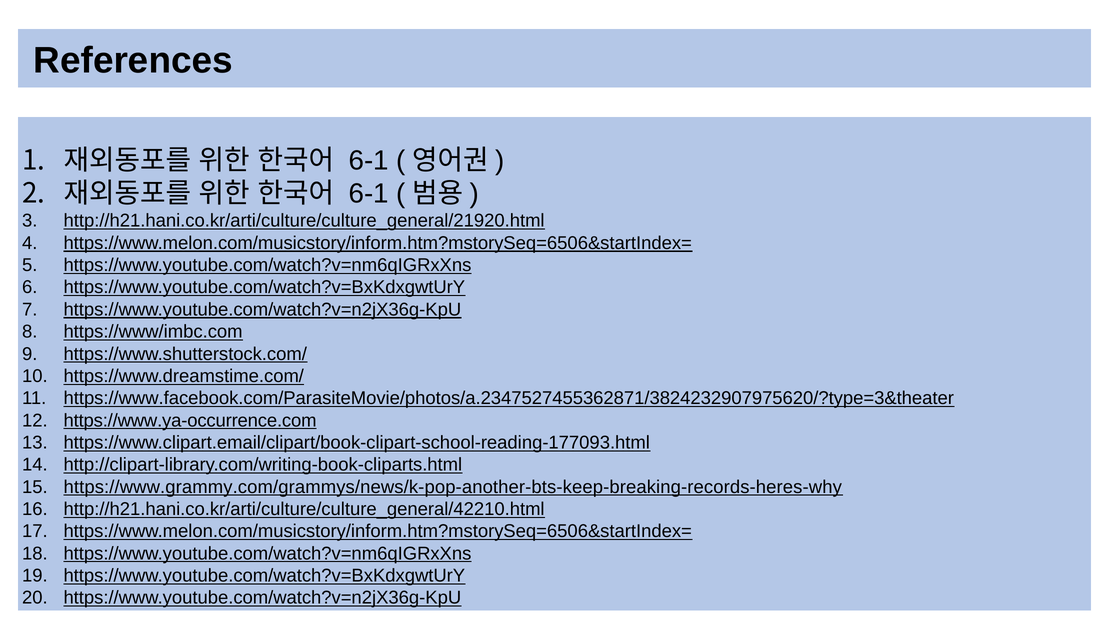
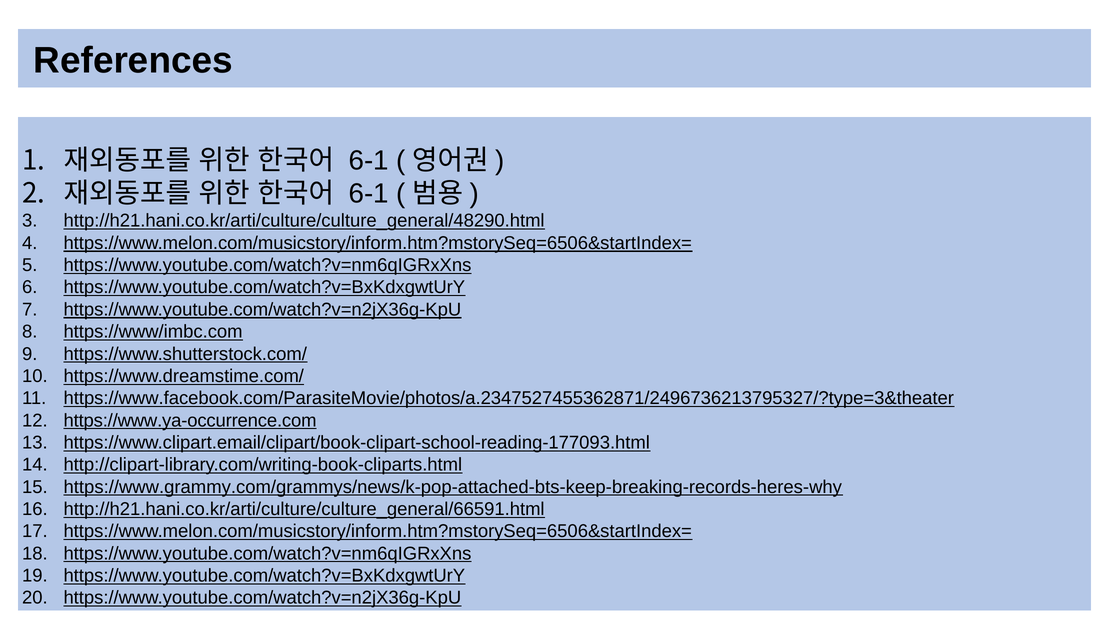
http://h21.hani.co.kr/arti/culture/culture_general/21920.html: http://h21.hani.co.kr/arti/culture/culture_general/21920.html -> http://h21.hani.co.kr/arti/culture/culture_general/48290.html
https://www.facebook.com/ParasiteMovie/photos/a.2347527455362871/3824232907975620/?type=3&theater: https://www.facebook.com/ParasiteMovie/photos/a.2347527455362871/3824232907975620/?type=3&theater -> https://www.facebook.com/ParasiteMovie/photos/a.2347527455362871/2496736213795327/?type=3&theater
https://www.grammy.com/grammys/news/k-pop-another-bts-keep-breaking-records-heres-why: https://www.grammy.com/grammys/news/k-pop-another-bts-keep-breaking-records-heres-why -> https://www.grammy.com/grammys/news/k-pop-attached-bts-keep-breaking-records-heres-why
http://h21.hani.co.kr/arti/culture/culture_general/42210.html: http://h21.hani.co.kr/arti/culture/culture_general/42210.html -> http://h21.hani.co.kr/arti/culture/culture_general/66591.html
